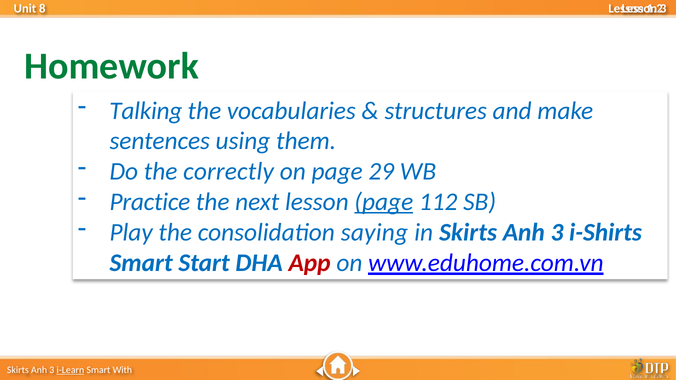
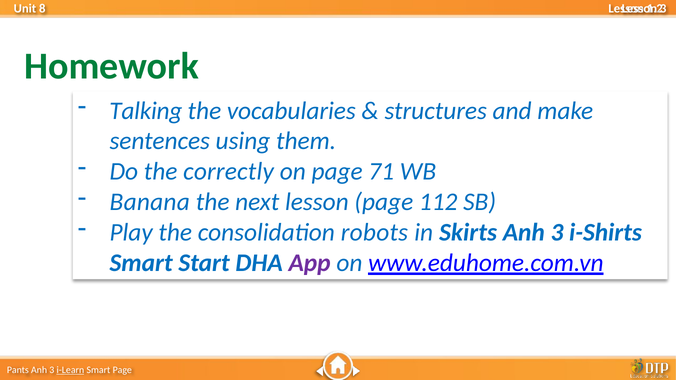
29: 29 -> 71
Practice: Practice -> Banana
page at (384, 202) underline: present -> none
saying: saying -> robots
App colour: red -> purple
Skirts at (18, 370): Skirts -> Pants
Smart With: With -> Page
